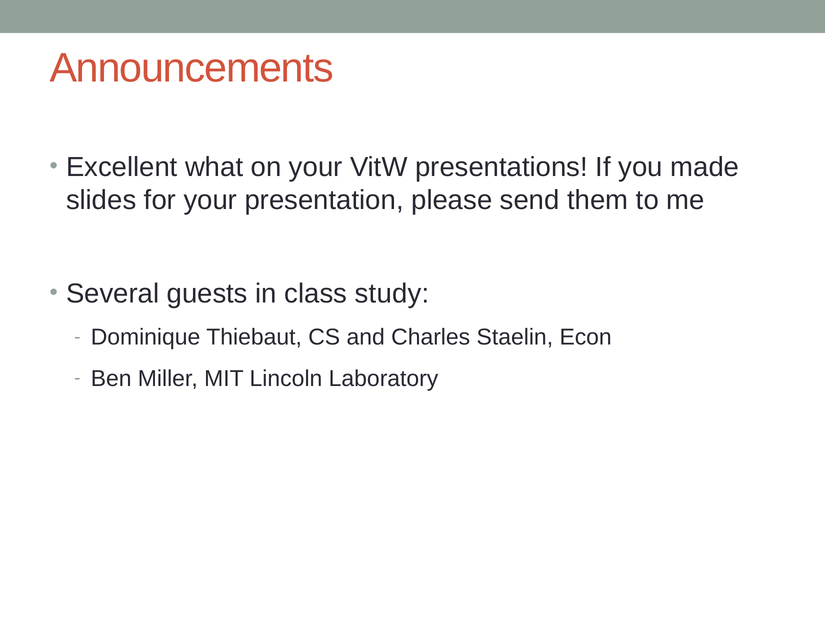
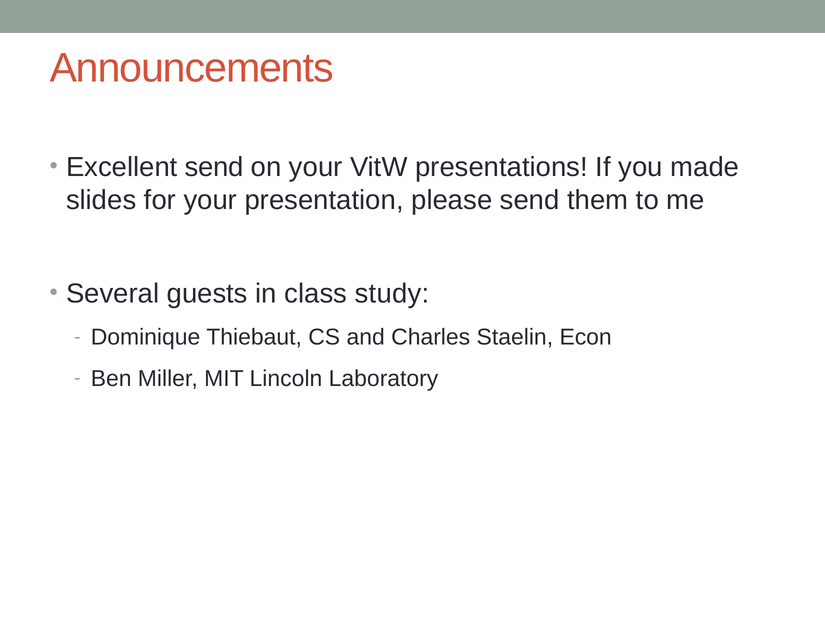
Excellent what: what -> send
